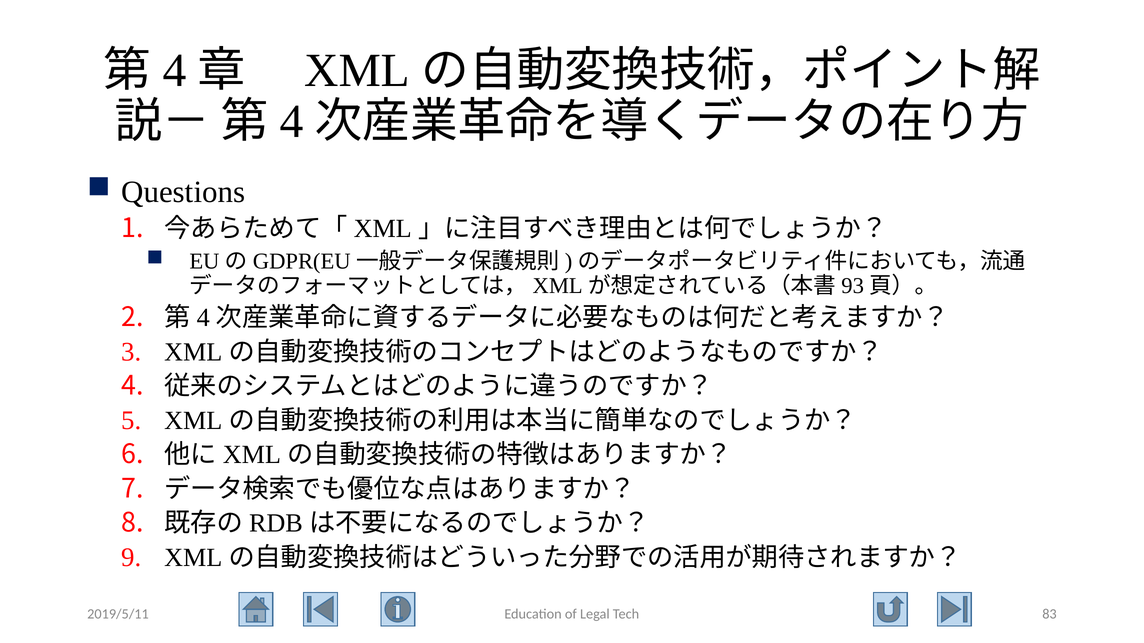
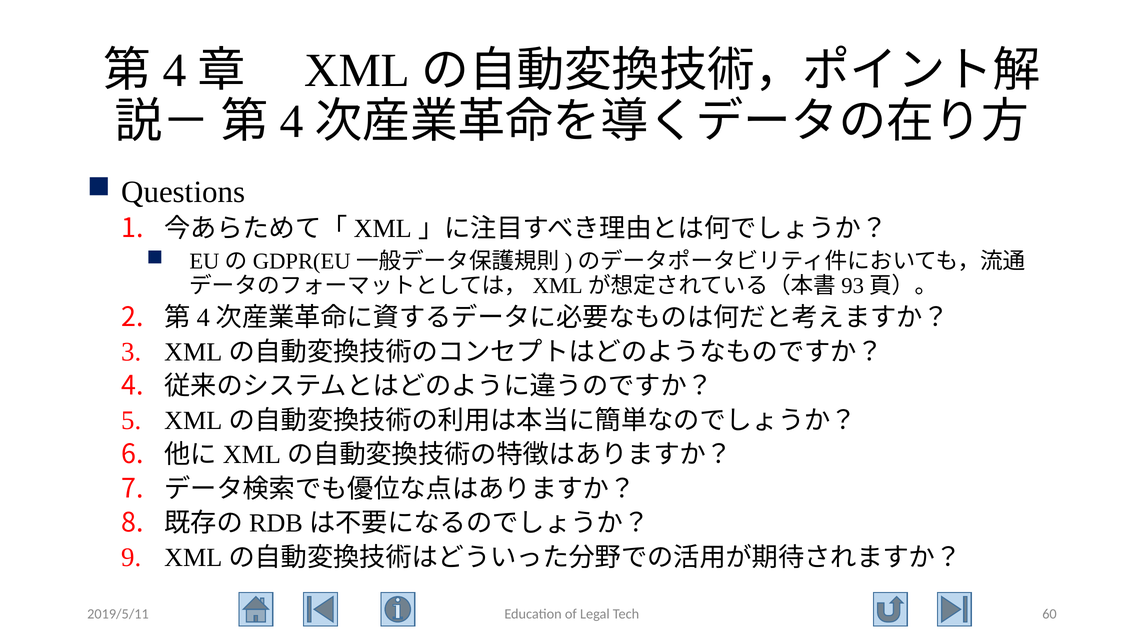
83: 83 -> 60
